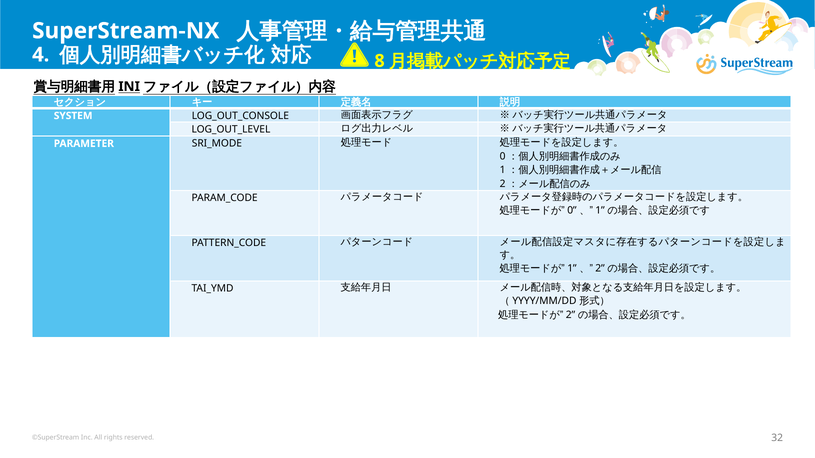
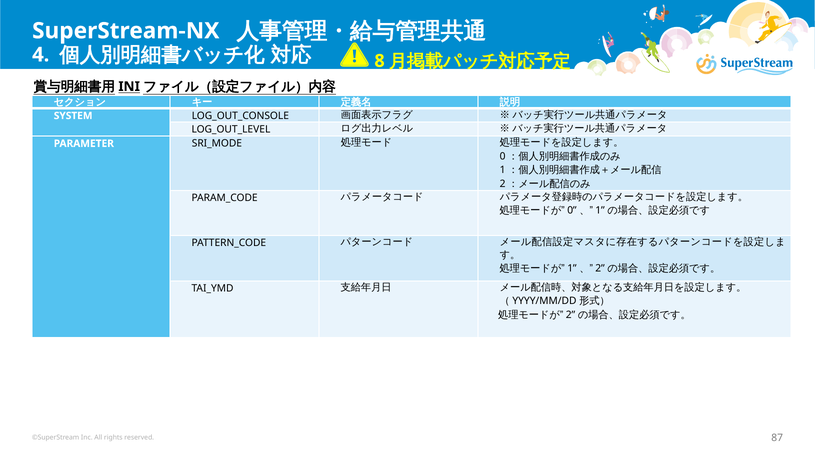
32: 32 -> 87
